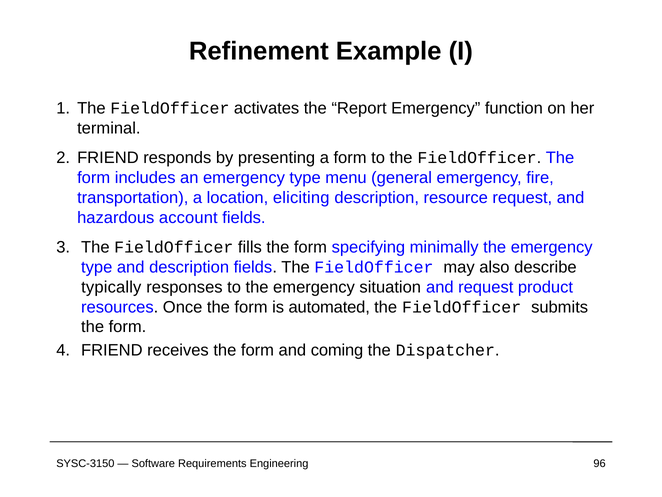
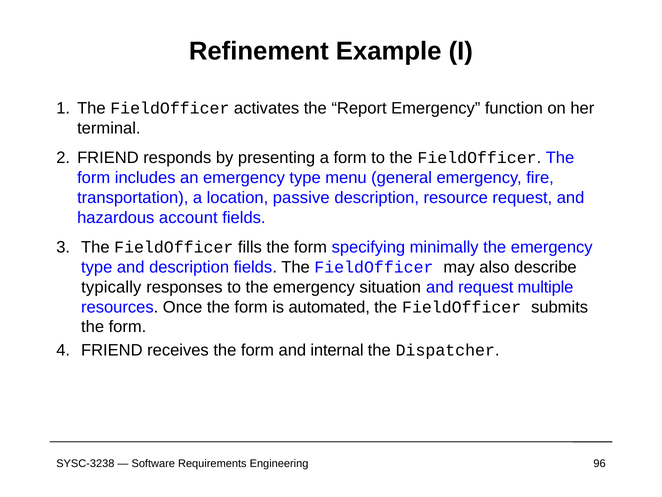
eliciting: eliciting -> passive
product: product -> multiple
coming: coming -> internal
SYSC-3150: SYSC-3150 -> SYSC-3238
